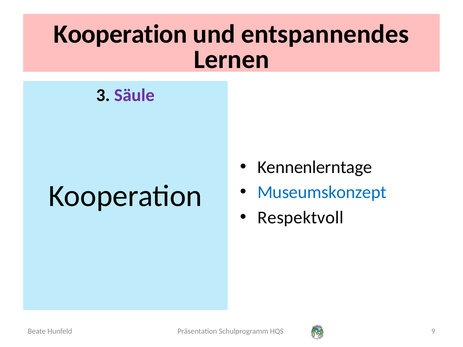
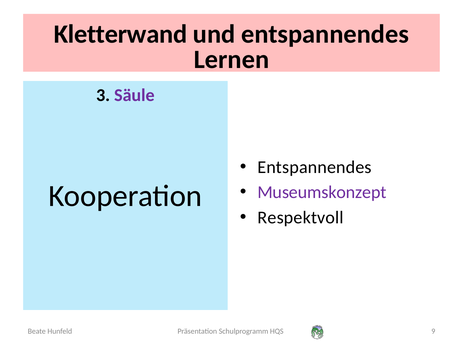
Kooperation at (120, 34): Kooperation -> Kletterwand
Kennenlerntage at (315, 167): Kennenlerntage -> Entspannendes
Museumskonzept colour: blue -> purple
